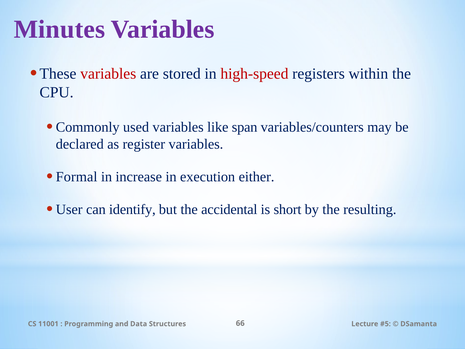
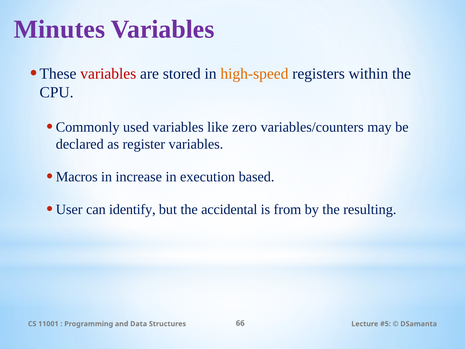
high-speed colour: red -> orange
span: span -> zero
Formal: Formal -> Macros
either: either -> based
short: short -> from
